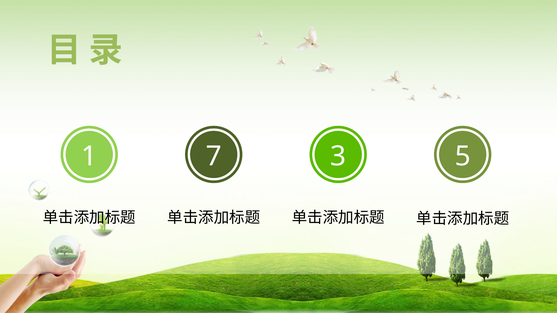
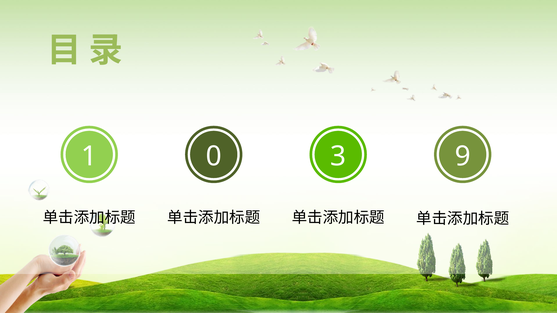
7: 7 -> 0
5: 5 -> 9
